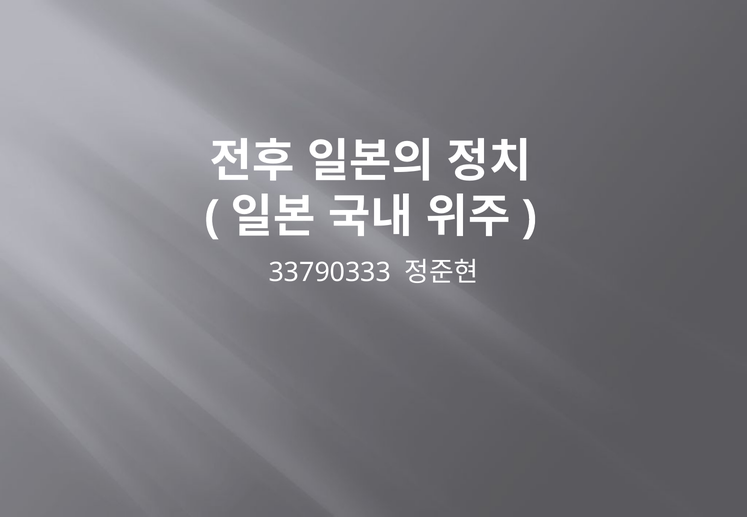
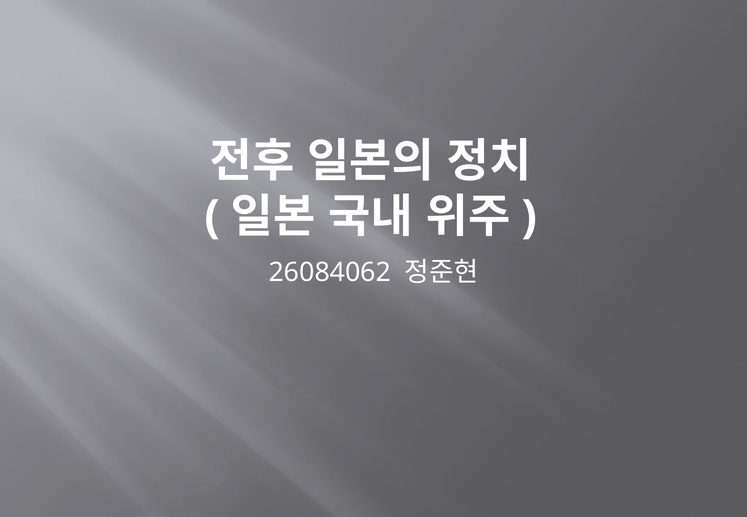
33790333: 33790333 -> 26084062
